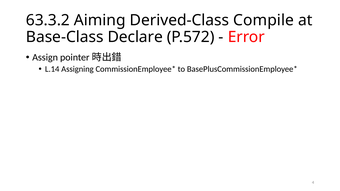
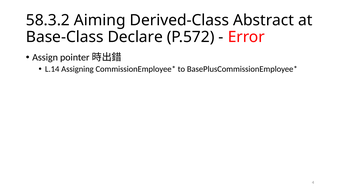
63.3.2: 63.3.2 -> 58.3.2
Compile: Compile -> Abstract
